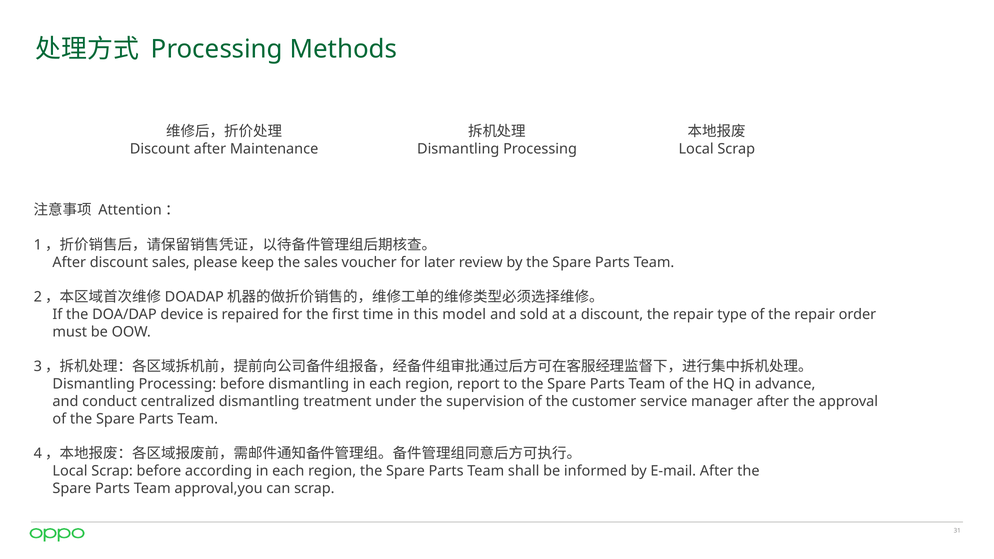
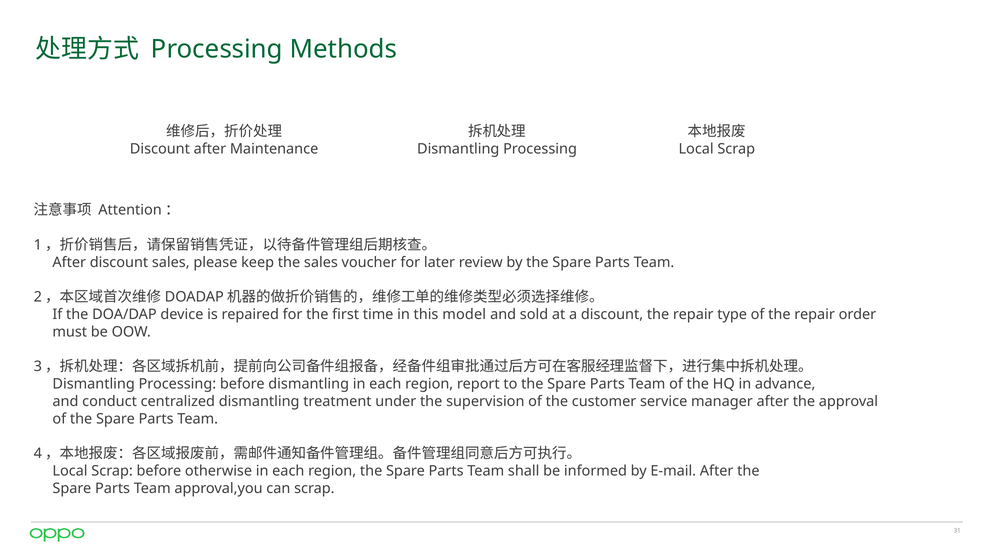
according: according -> otherwise
